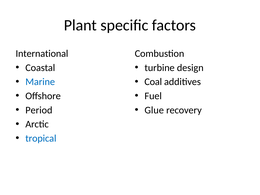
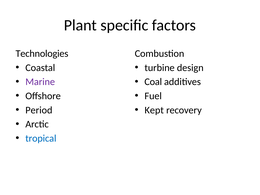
International: International -> Technologies
Marine colour: blue -> purple
Glue: Glue -> Kept
